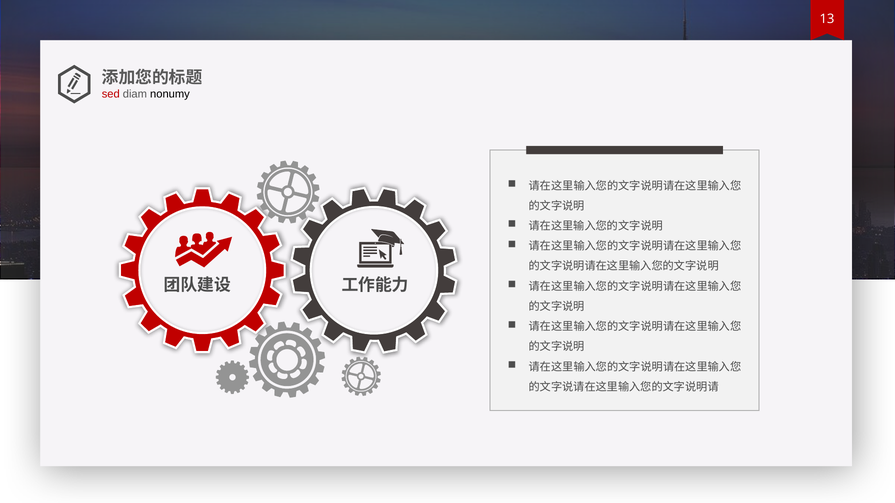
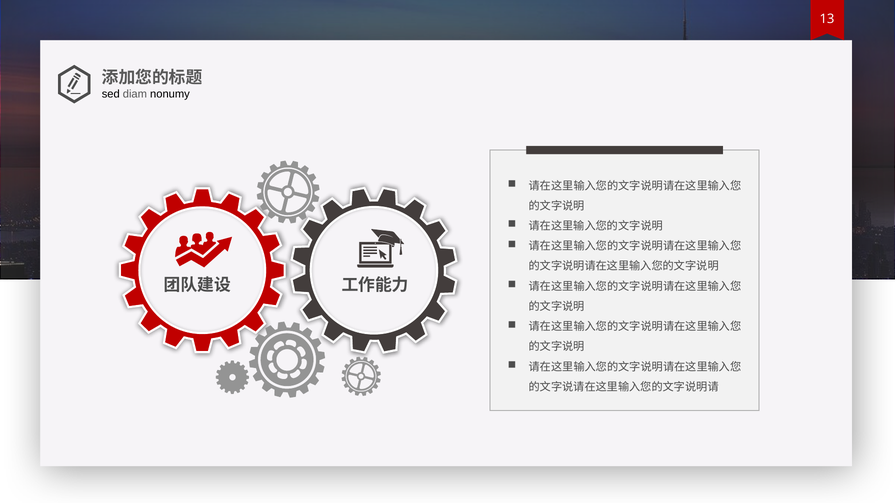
sed colour: red -> black
